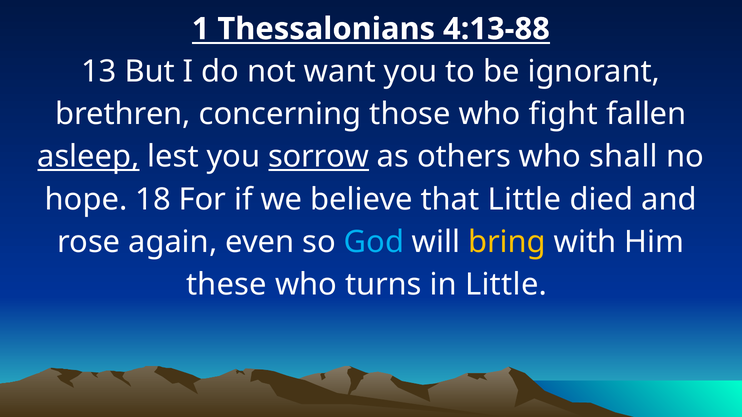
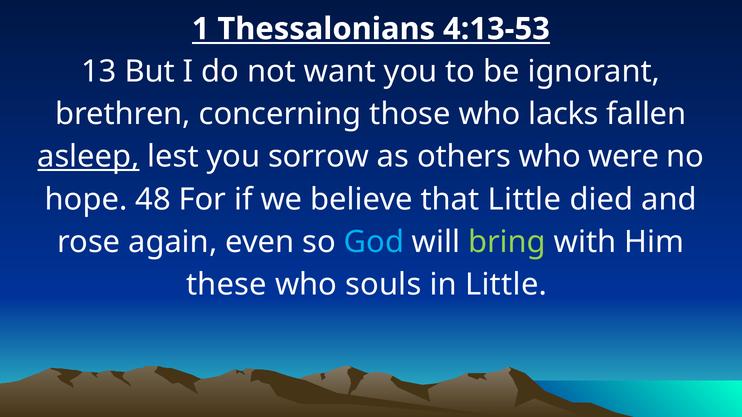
4:13-88: 4:13-88 -> 4:13-53
fight: fight -> lacks
sorrow underline: present -> none
shall: shall -> were
18: 18 -> 48
bring colour: yellow -> light green
turns: turns -> souls
